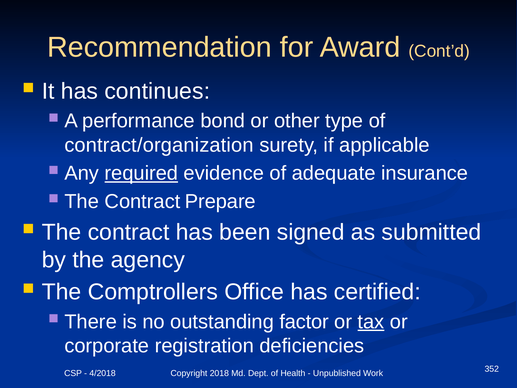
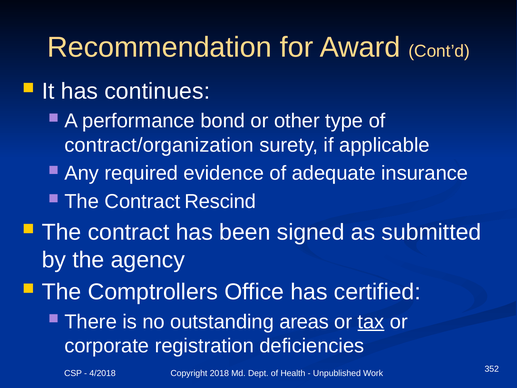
required underline: present -> none
Prepare: Prepare -> Rescind
factor: factor -> areas
